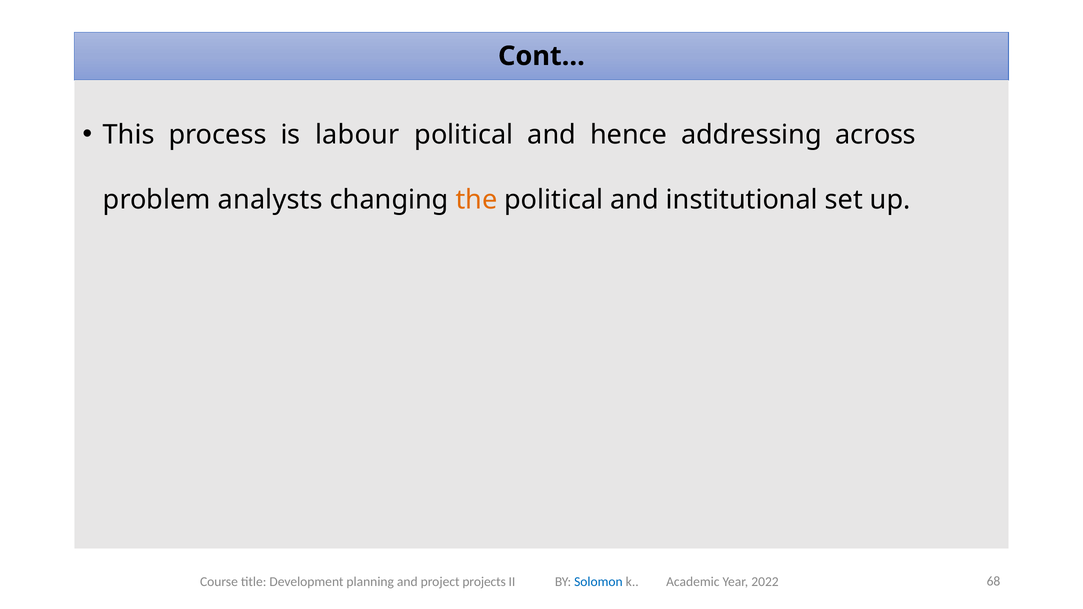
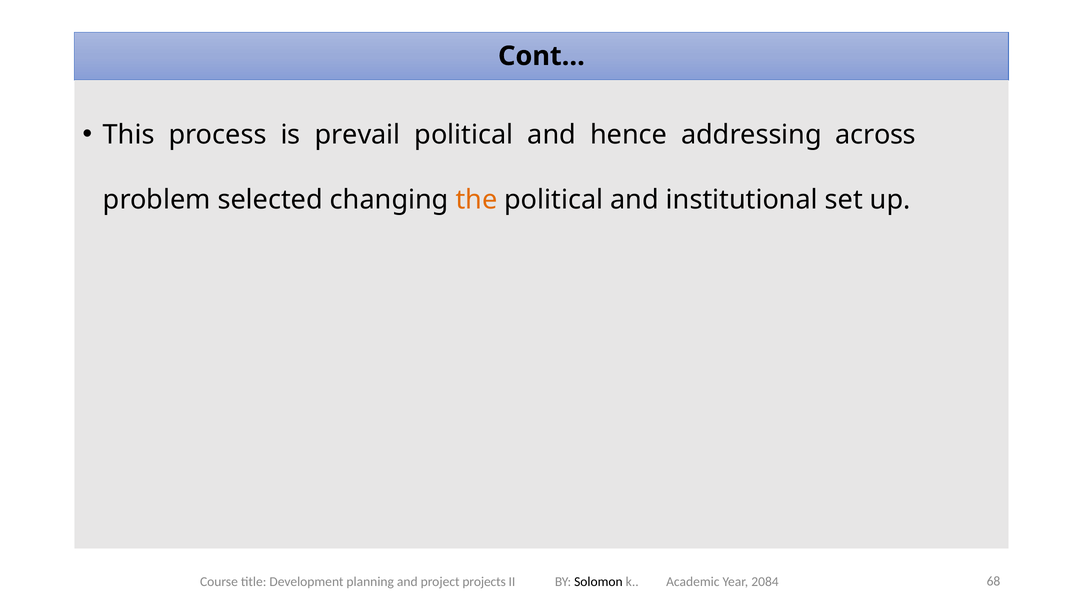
labour: labour -> prevail
analysts: analysts -> selected
Solomon colour: blue -> black
2022: 2022 -> 2084
